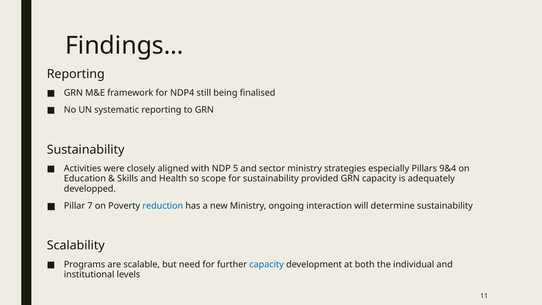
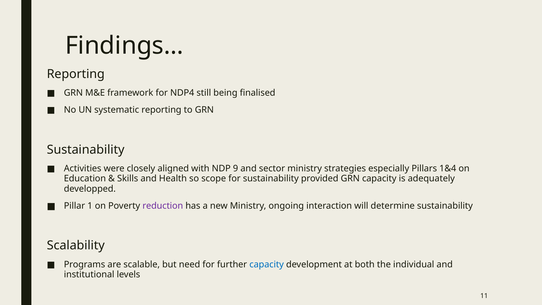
5: 5 -> 9
9&4: 9&4 -> 1&4
7: 7 -> 1
reduction colour: blue -> purple
